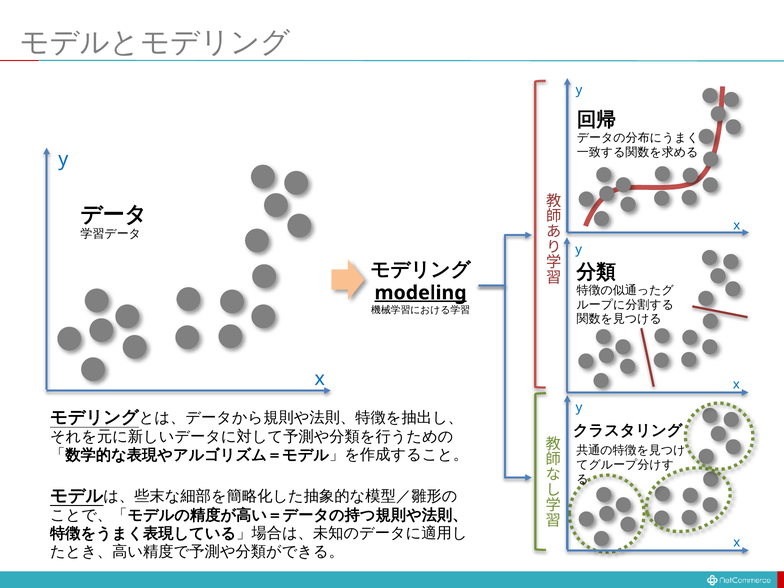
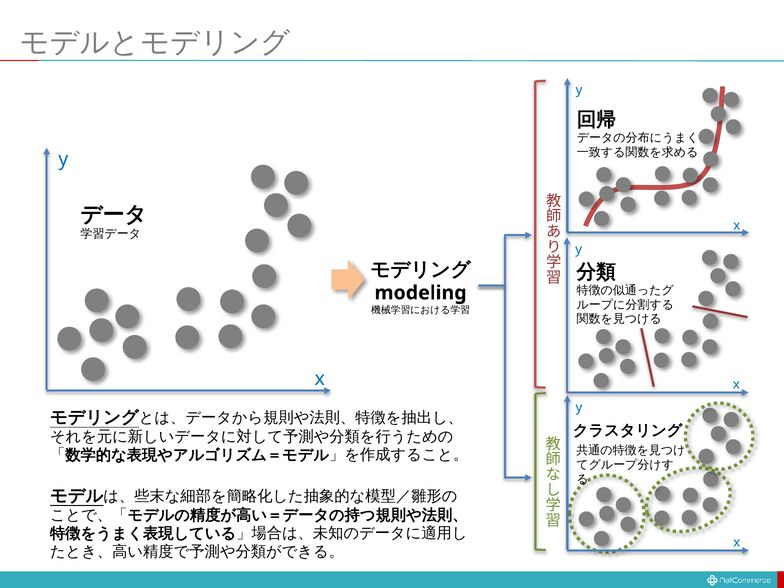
modeling underline: present -> none
